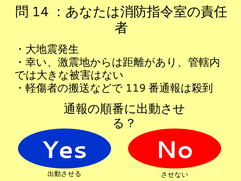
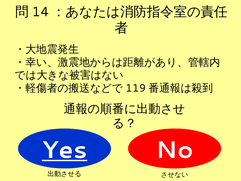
Yes underline: none -> present
